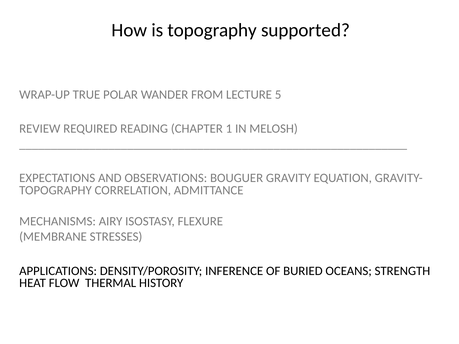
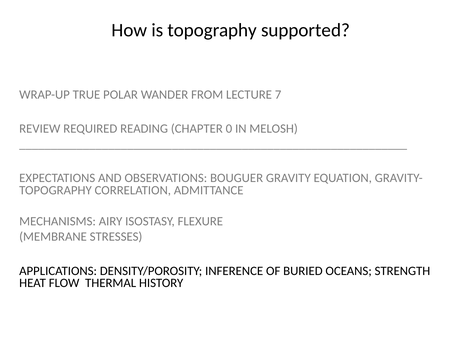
5: 5 -> 7
1: 1 -> 0
